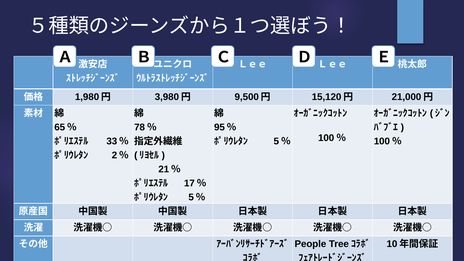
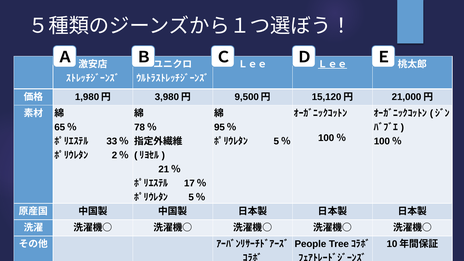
Ｌｅｅ at (333, 64) underline: none -> present
